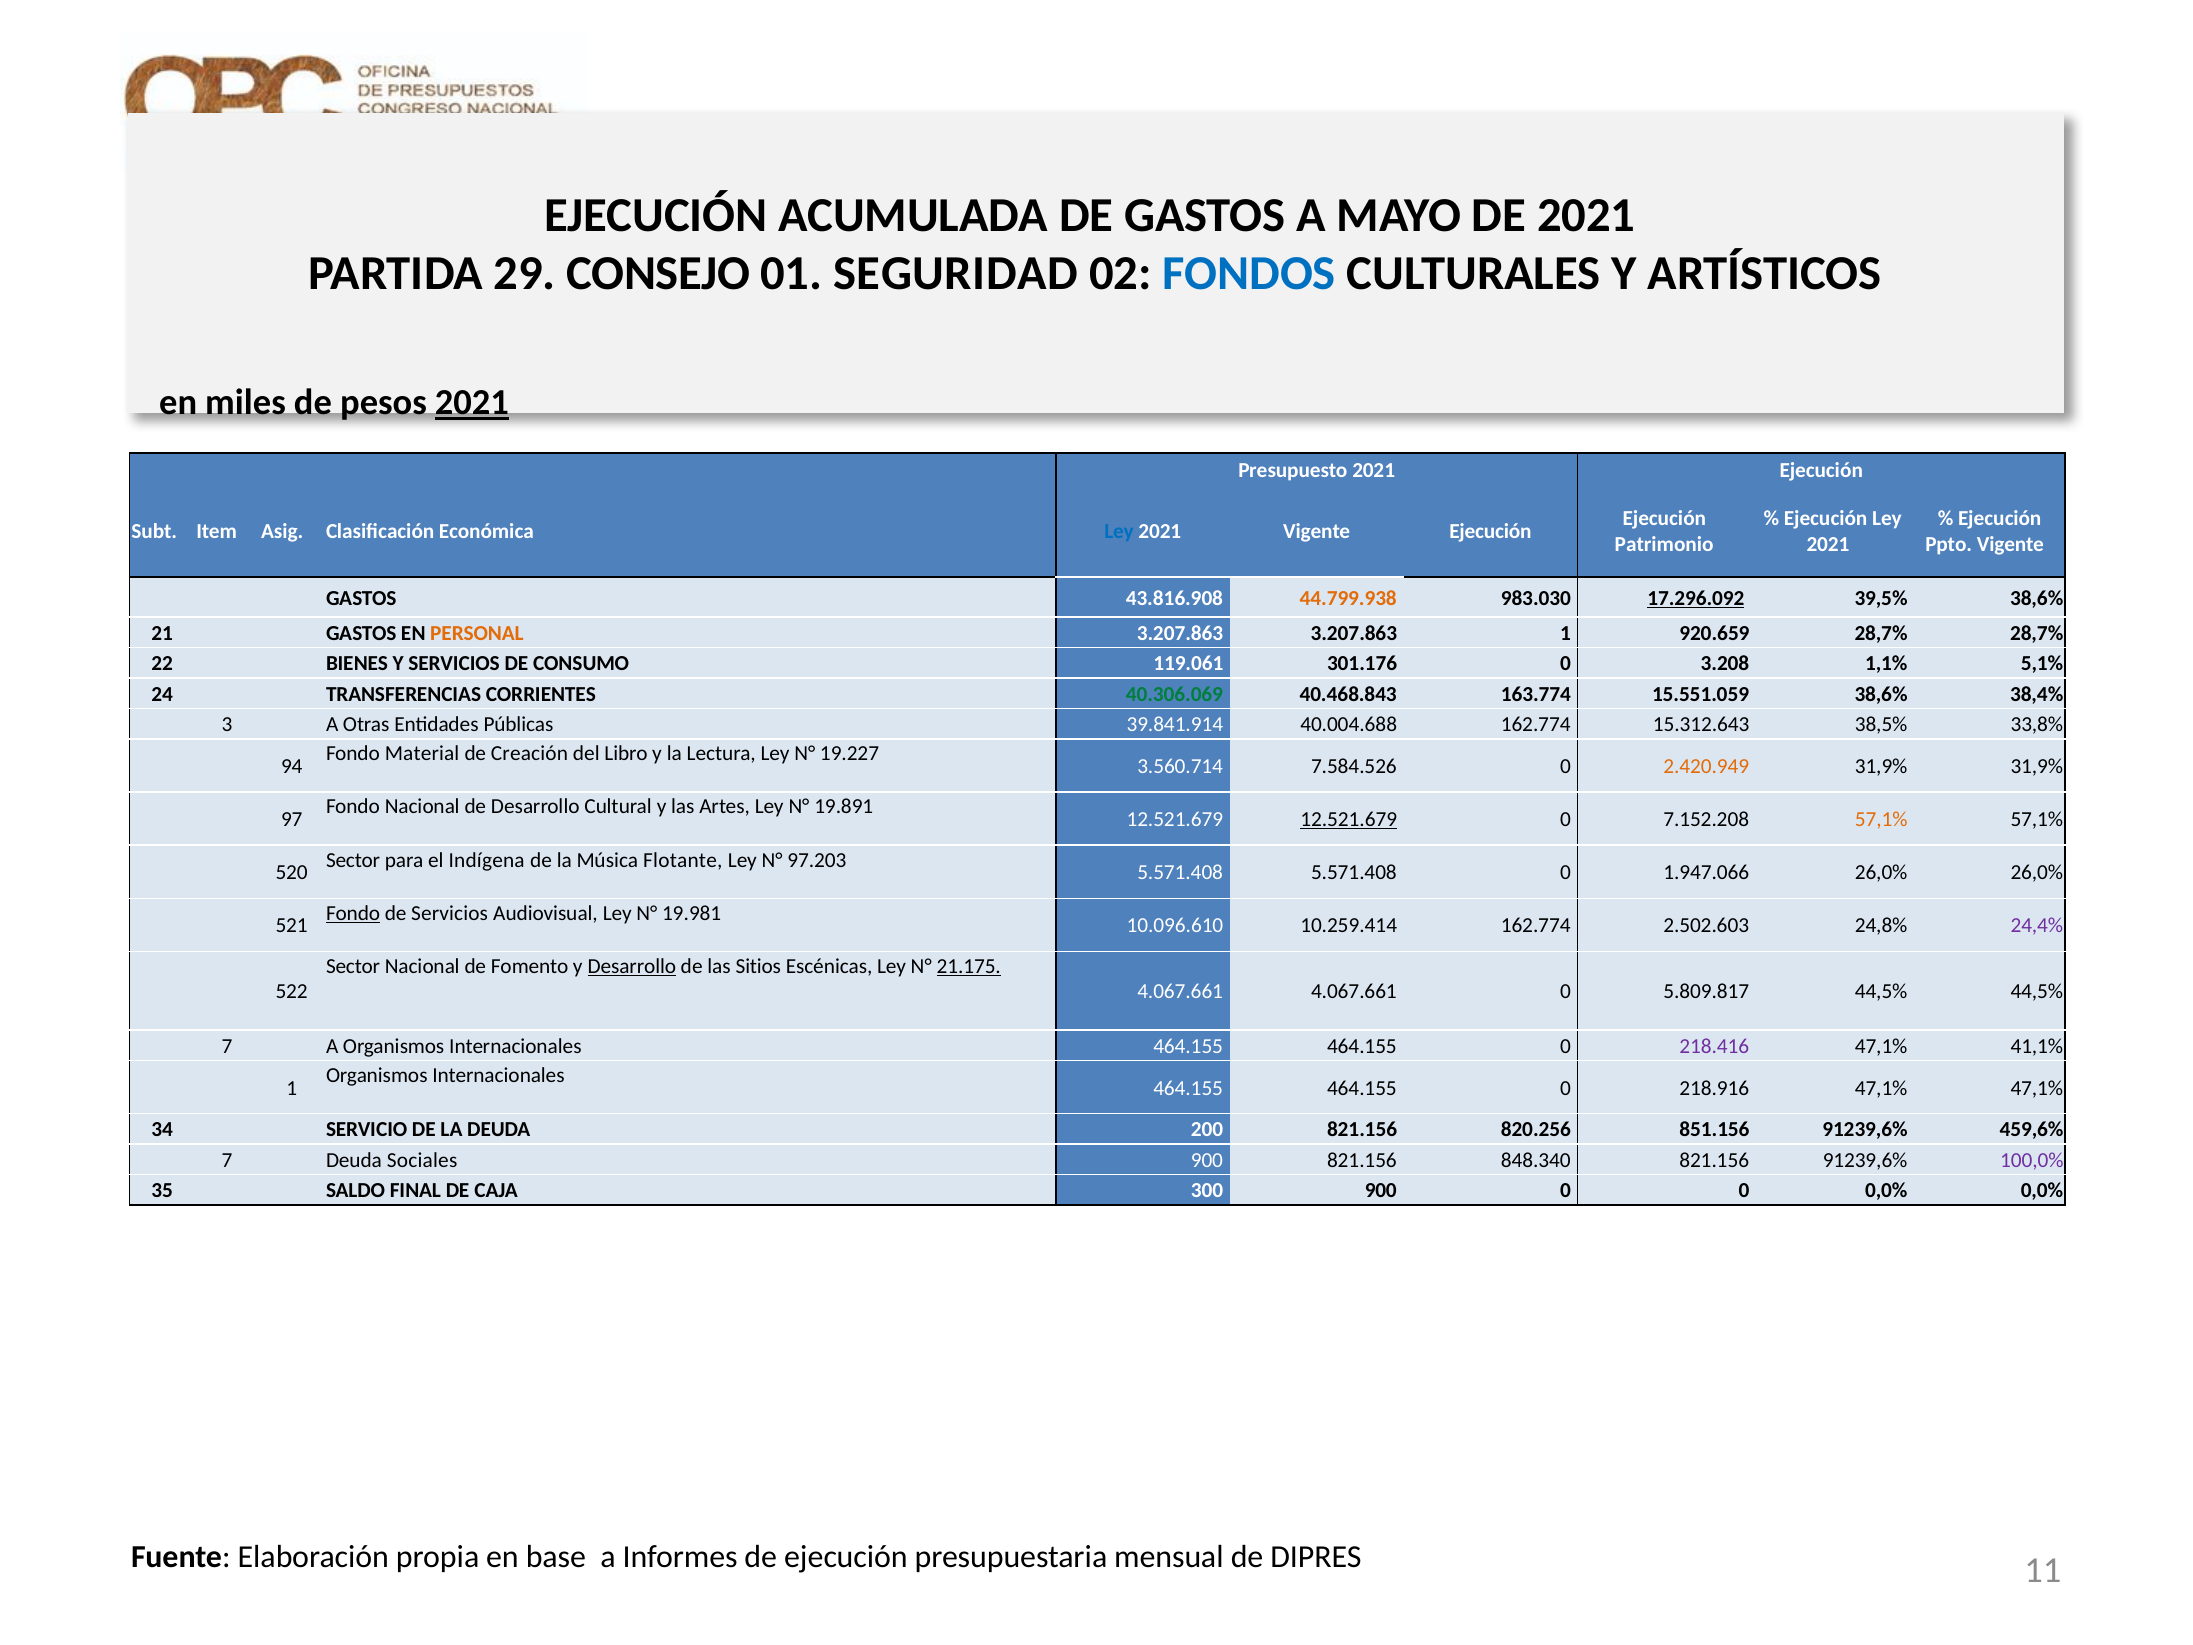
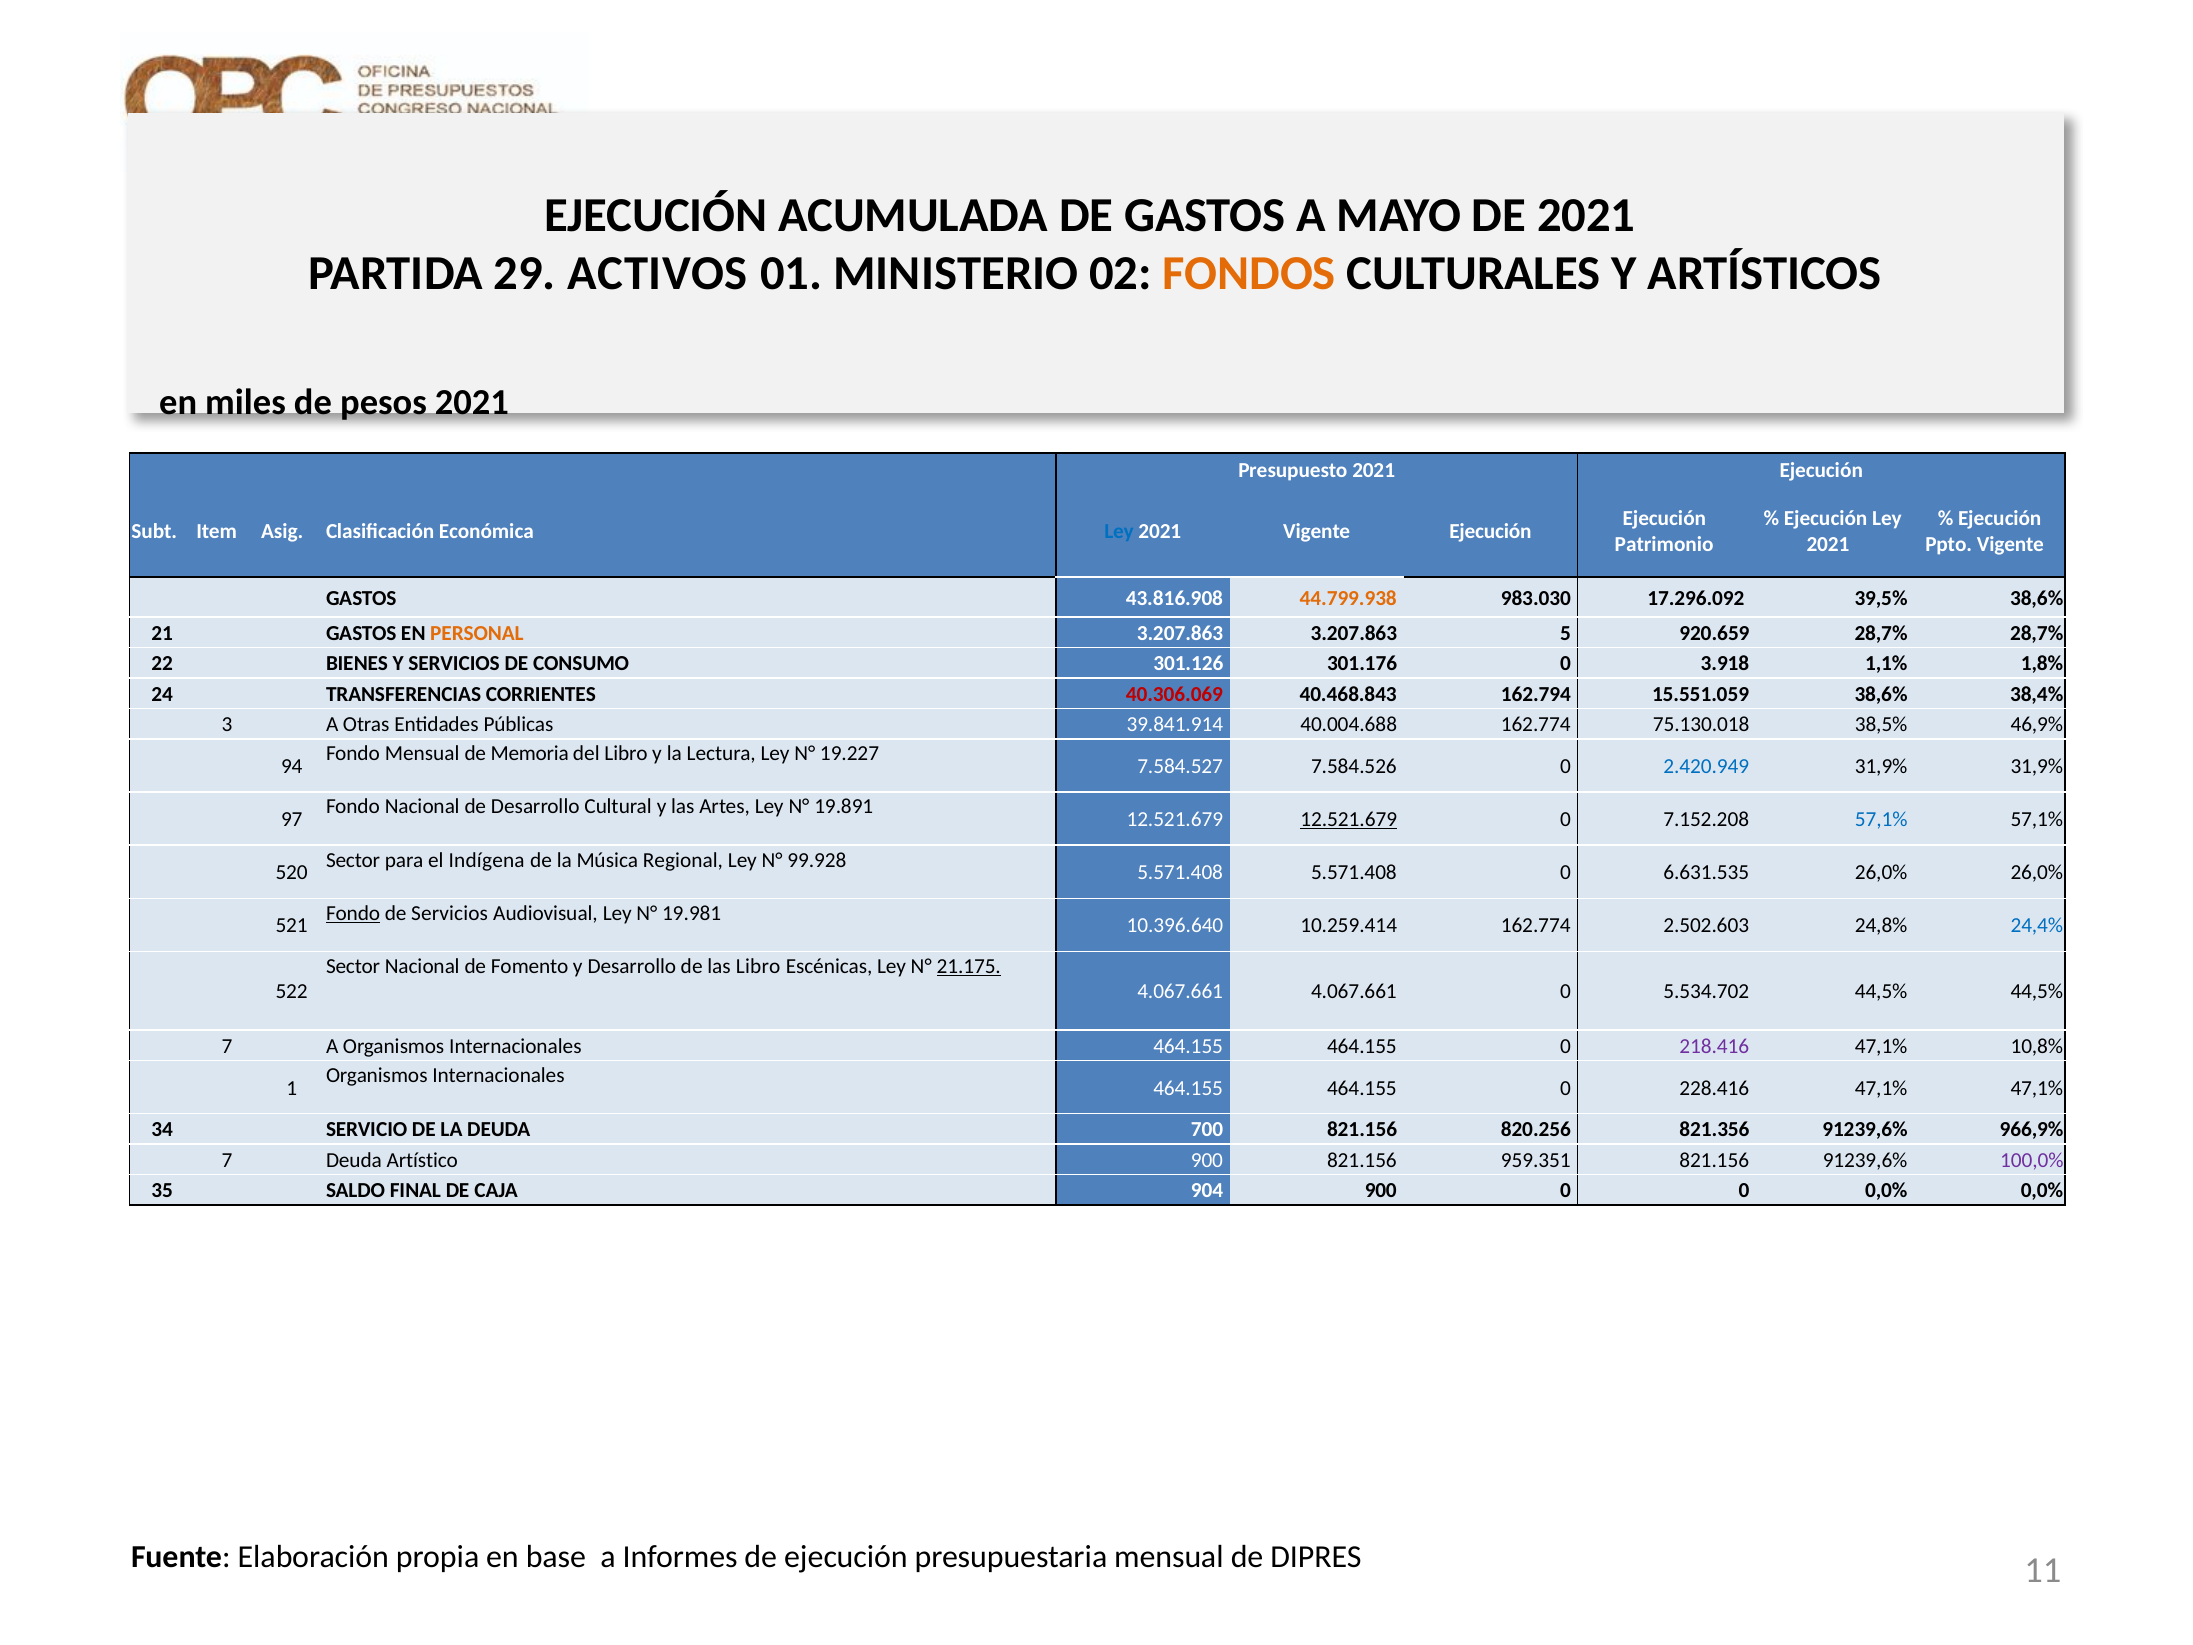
CONSEJO: CONSEJO -> ACTIVOS
SEGURIDAD: SEGURIDAD -> MINISTERIO
FONDOS colour: blue -> orange
2021 at (472, 403) underline: present -> none
17.296.092 underline: present -> none
3.207.863 1: 1 -> 5
119.061: 119.061 -> 301.126
3.208: 3.208 -> 3.918
5,1%: 5,1% -> 1,8%
40.306.069 colour: green -> red
163.774: 163.774 -> 162.794
15.312.643: 15.312.643 -> 75.130.018
33,8%: 33,8% -> 46,9%
Fondo Material: Material -> Mensual
Creación: Creación -> Memoria
3.560.714: 3.560.714 -> 7.584.527
2.420.949 colour: orange -> blue
57,1% at (1881, 819) colour: orange -> blue
Flotante: Flotante -> Regional
97.203: 97.203 -> 99.928
1.947.066: 1.947.066 -> 6.631.535
10.096.610: 10.096.610 -> 10.396.640
24,4% colour: purple -> blue
Desarrollo at (632, 966) underline: present -> none
las Sitios: Sitios -> Libro
5.809.817: 5.809.817 -> 5.534.702
41,1%: 41,1% -> 10,8%
218.916: 218.916 -> 228.416
200: 200 -> 700
851.156: 851.156 -> 821.356
459,6%: 459,6% -> 966,9%
Sociales: Sociales -> Artístico
848.340: 848.340 -> 959.351
300: 300 -> 904
